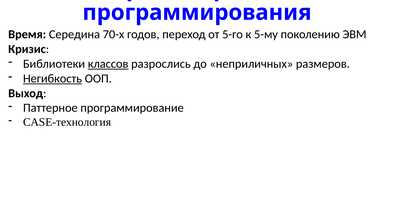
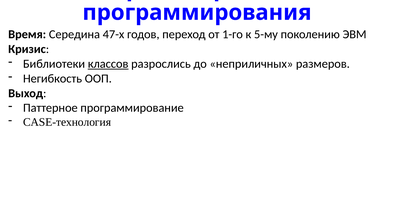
70-х: 70-х -> 47-х
5-го: 5-го -> 1-го
Негибкость underline: present -> none
